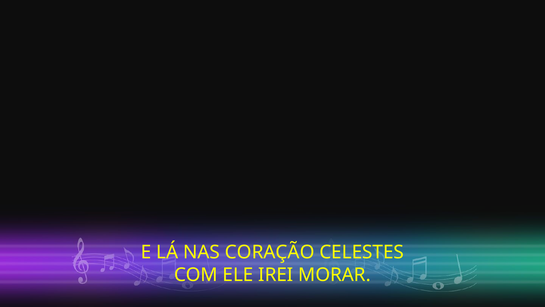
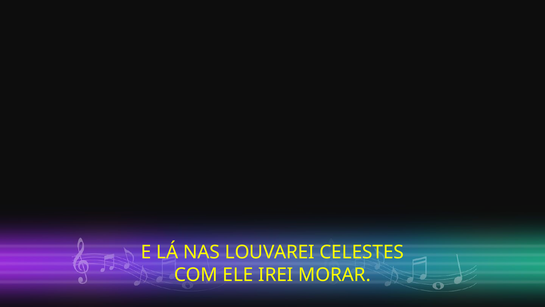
CORAÇÃO: CORAÇÃO -> LOUVAREI
